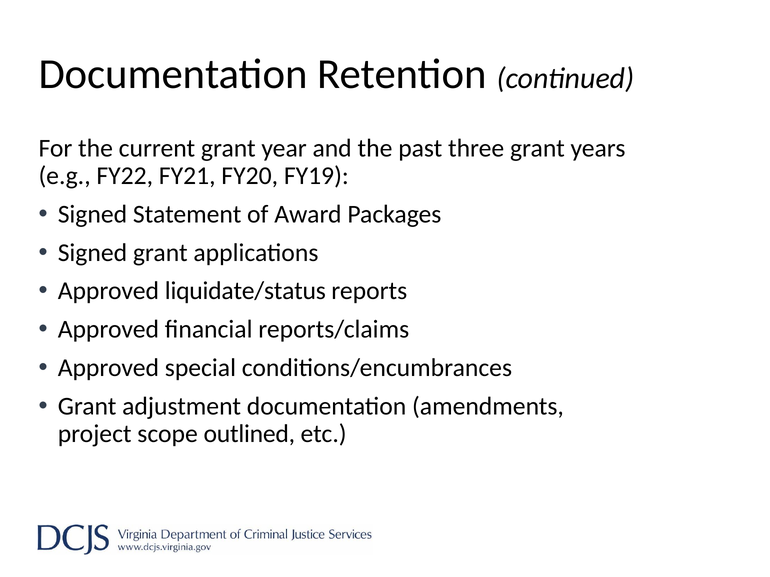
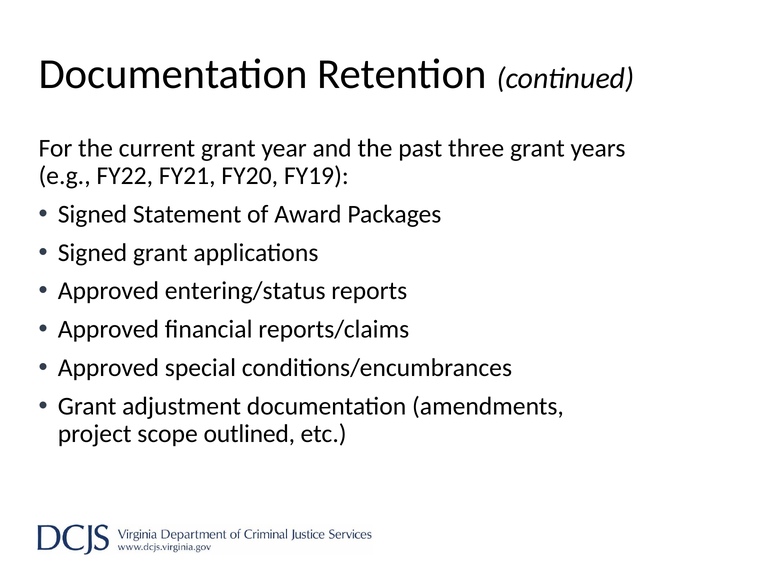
liquidate/status: liquidate/status -> entering/status
